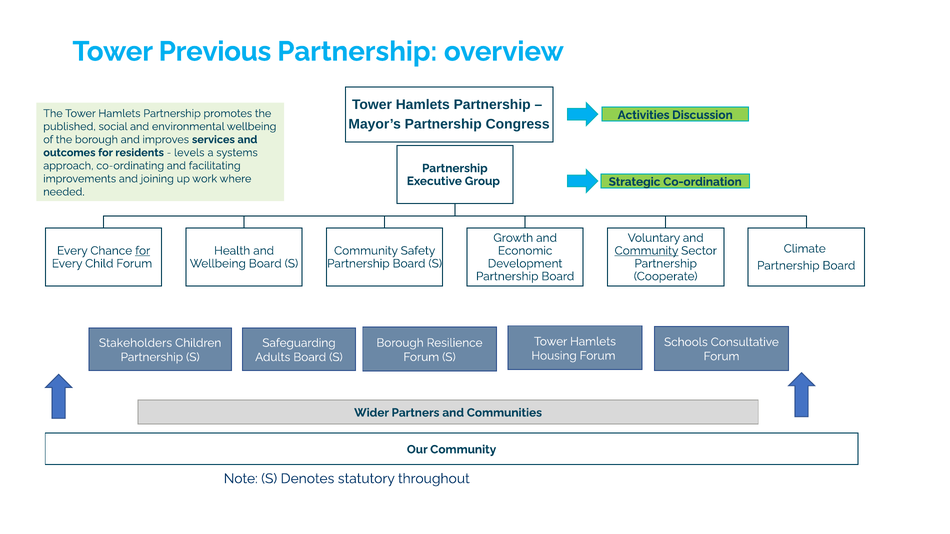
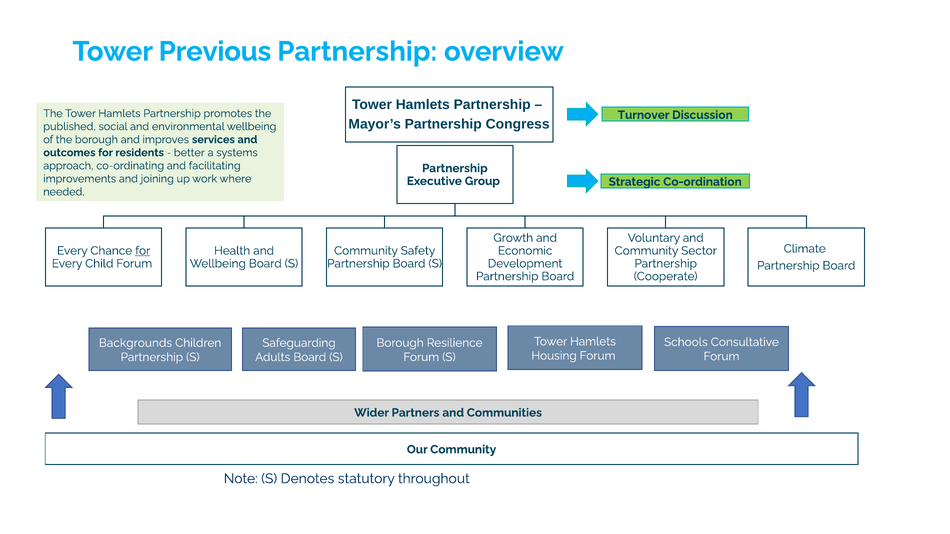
Activities: Activities -> Turnover
levels: levels -> better
Community at (646, 251) underline: present -> none
Stakeholders: Stakeholders -> Backgrounds
